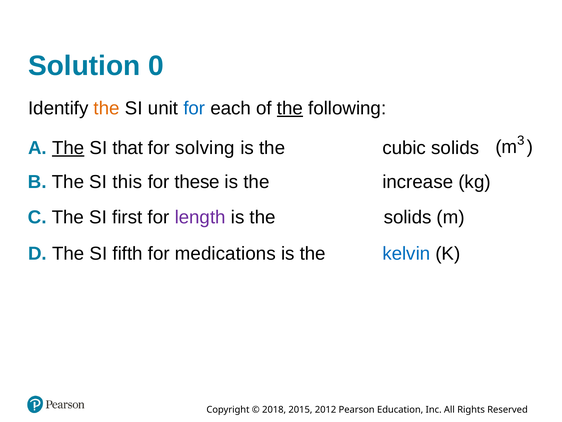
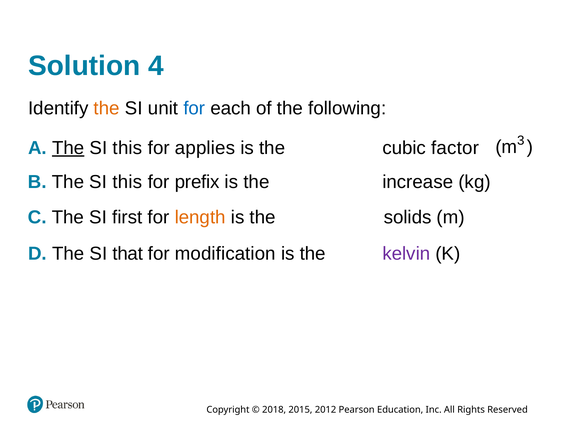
0: 0 -> 4
the at (290, 108) underline: present -> none
that at (128, 148): that -> this
solving: solving -> applies
cubic solids: solids -> factor
these: these -> prefix
length colour: purple -> orange
fifth: fifth -> that
medications: medications -> modification
kelvin colour: blue -> purple
